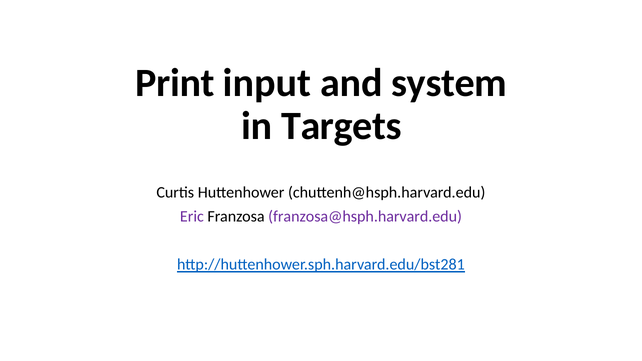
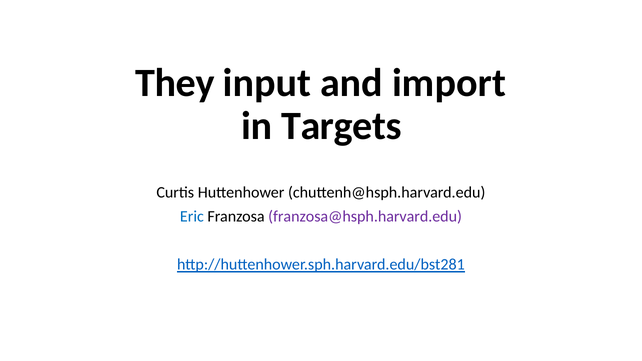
Print: Print -> They
system: system -> import
Eric colour: purple -> blue
